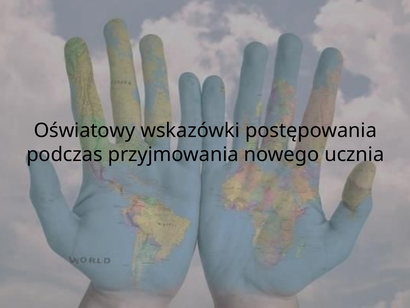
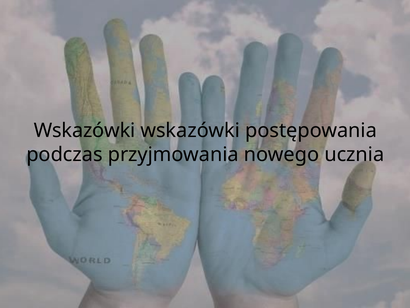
Oświatowy at (85, 130): Oświatowy -> Wskazówki
